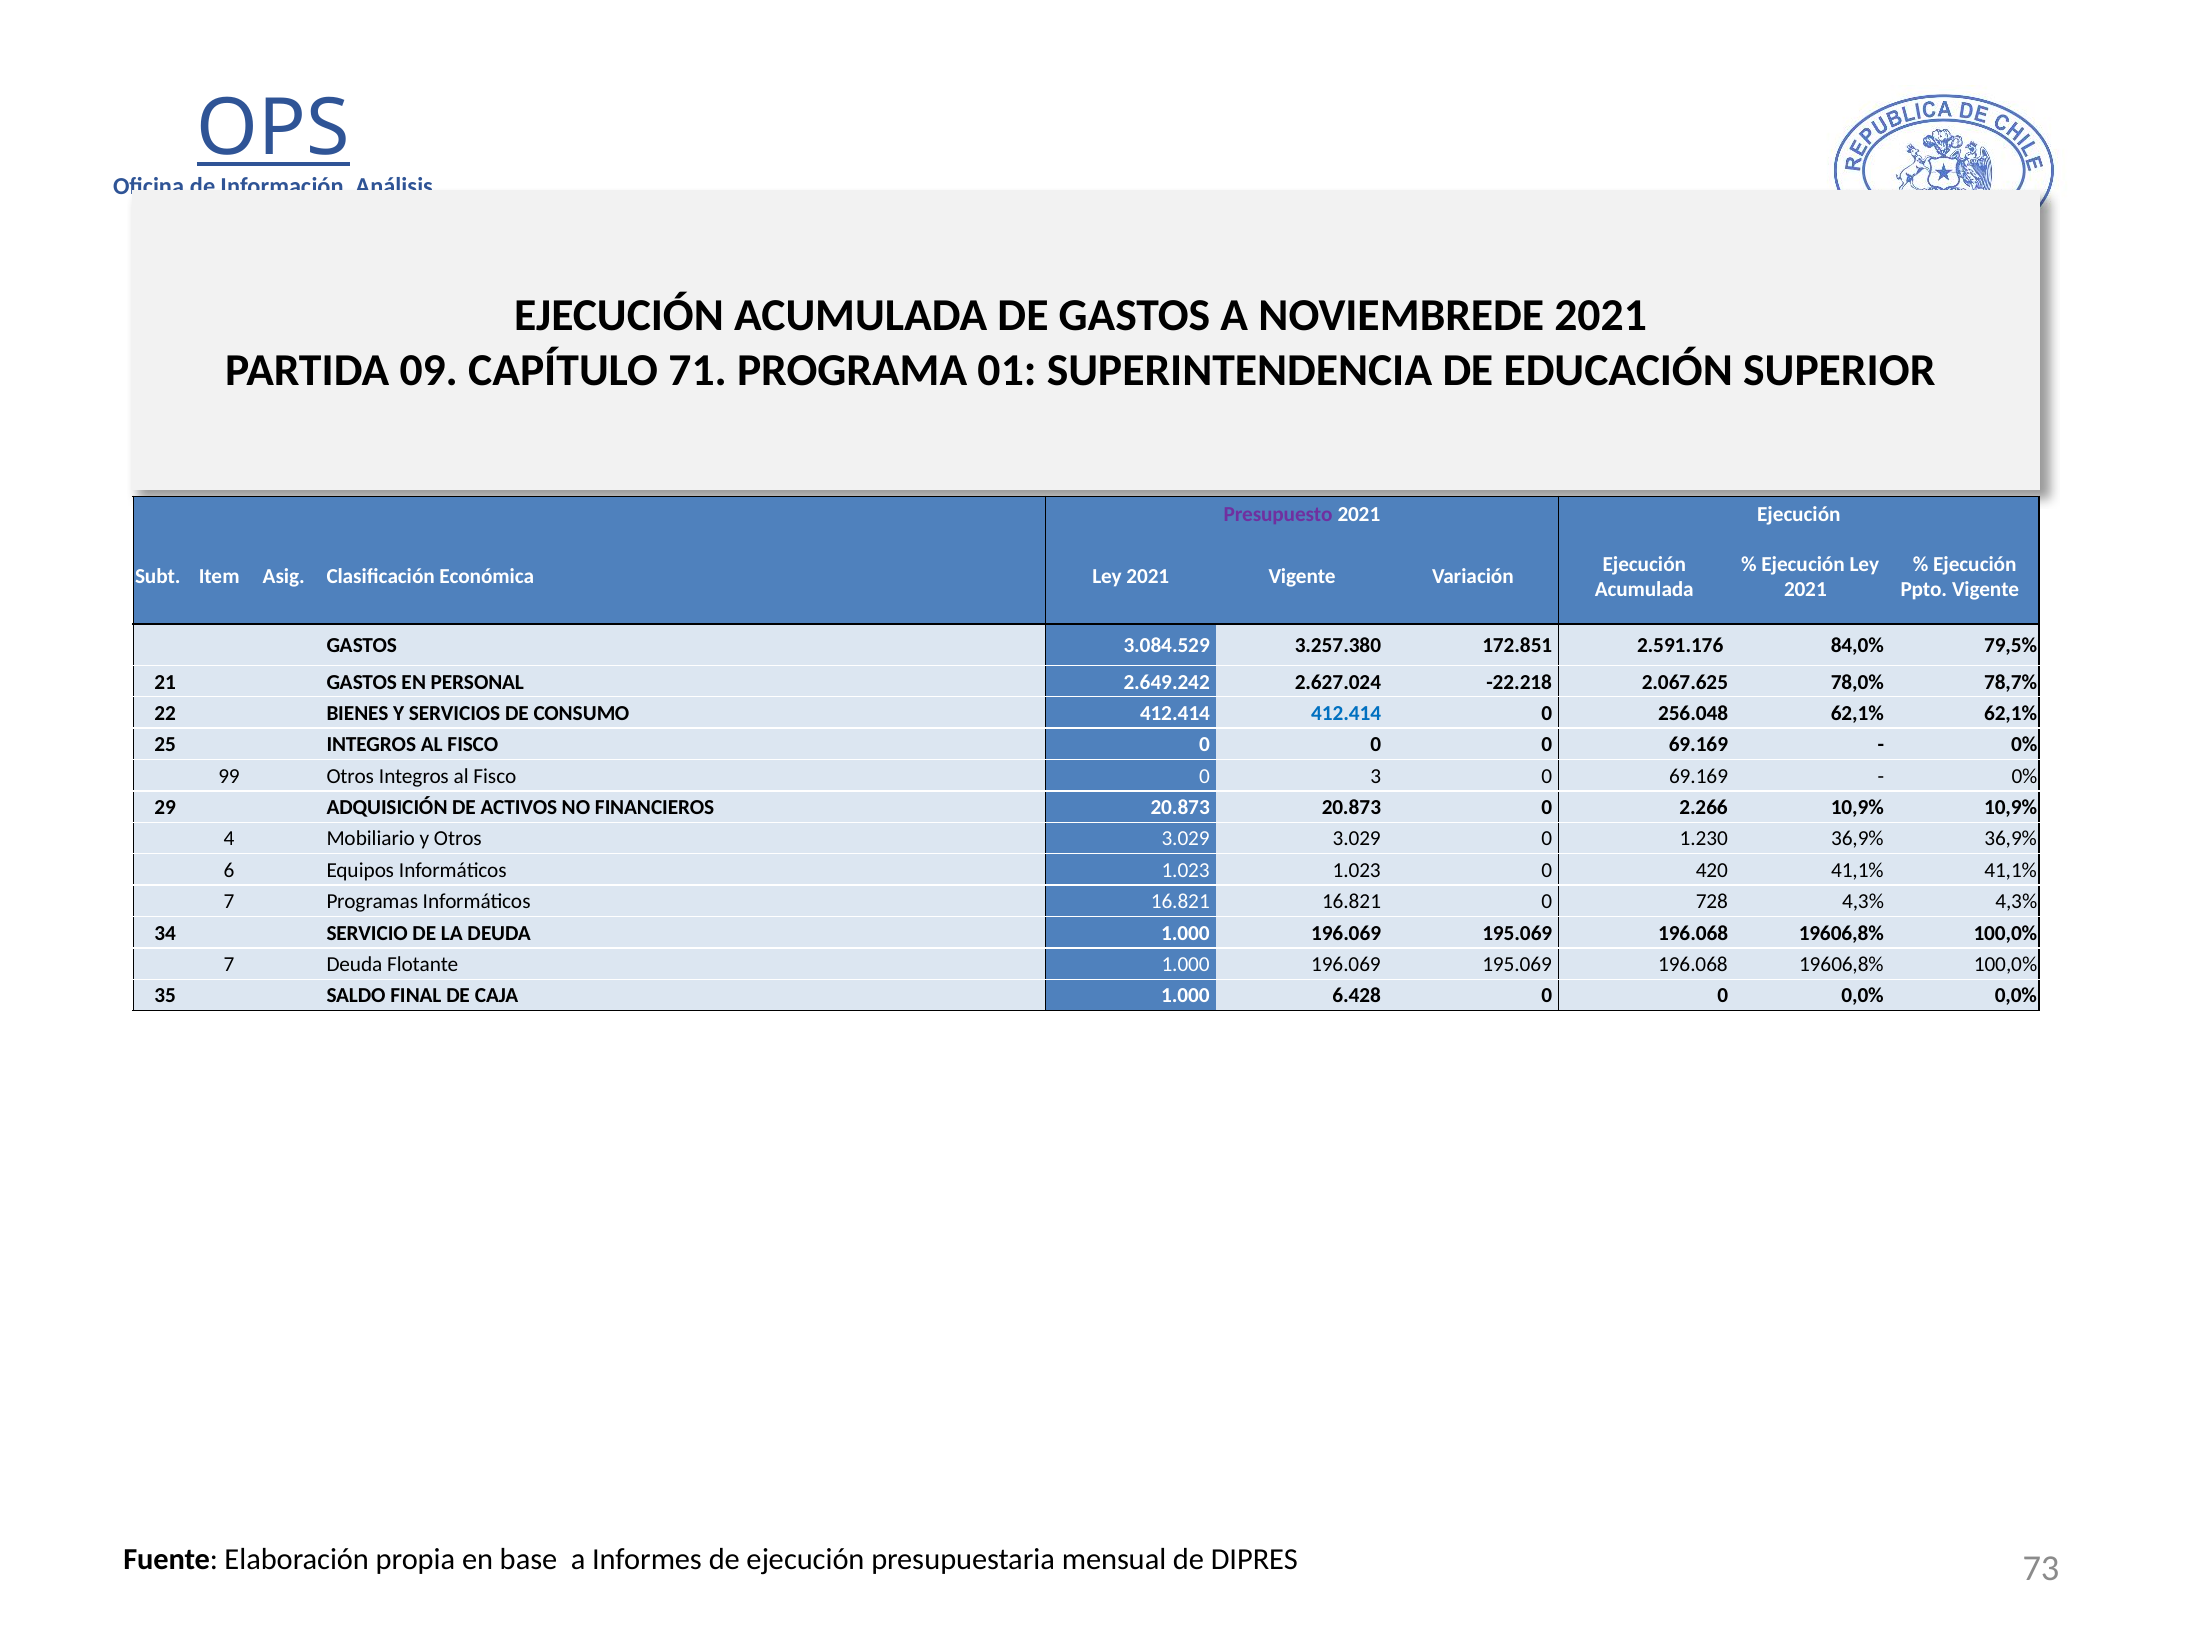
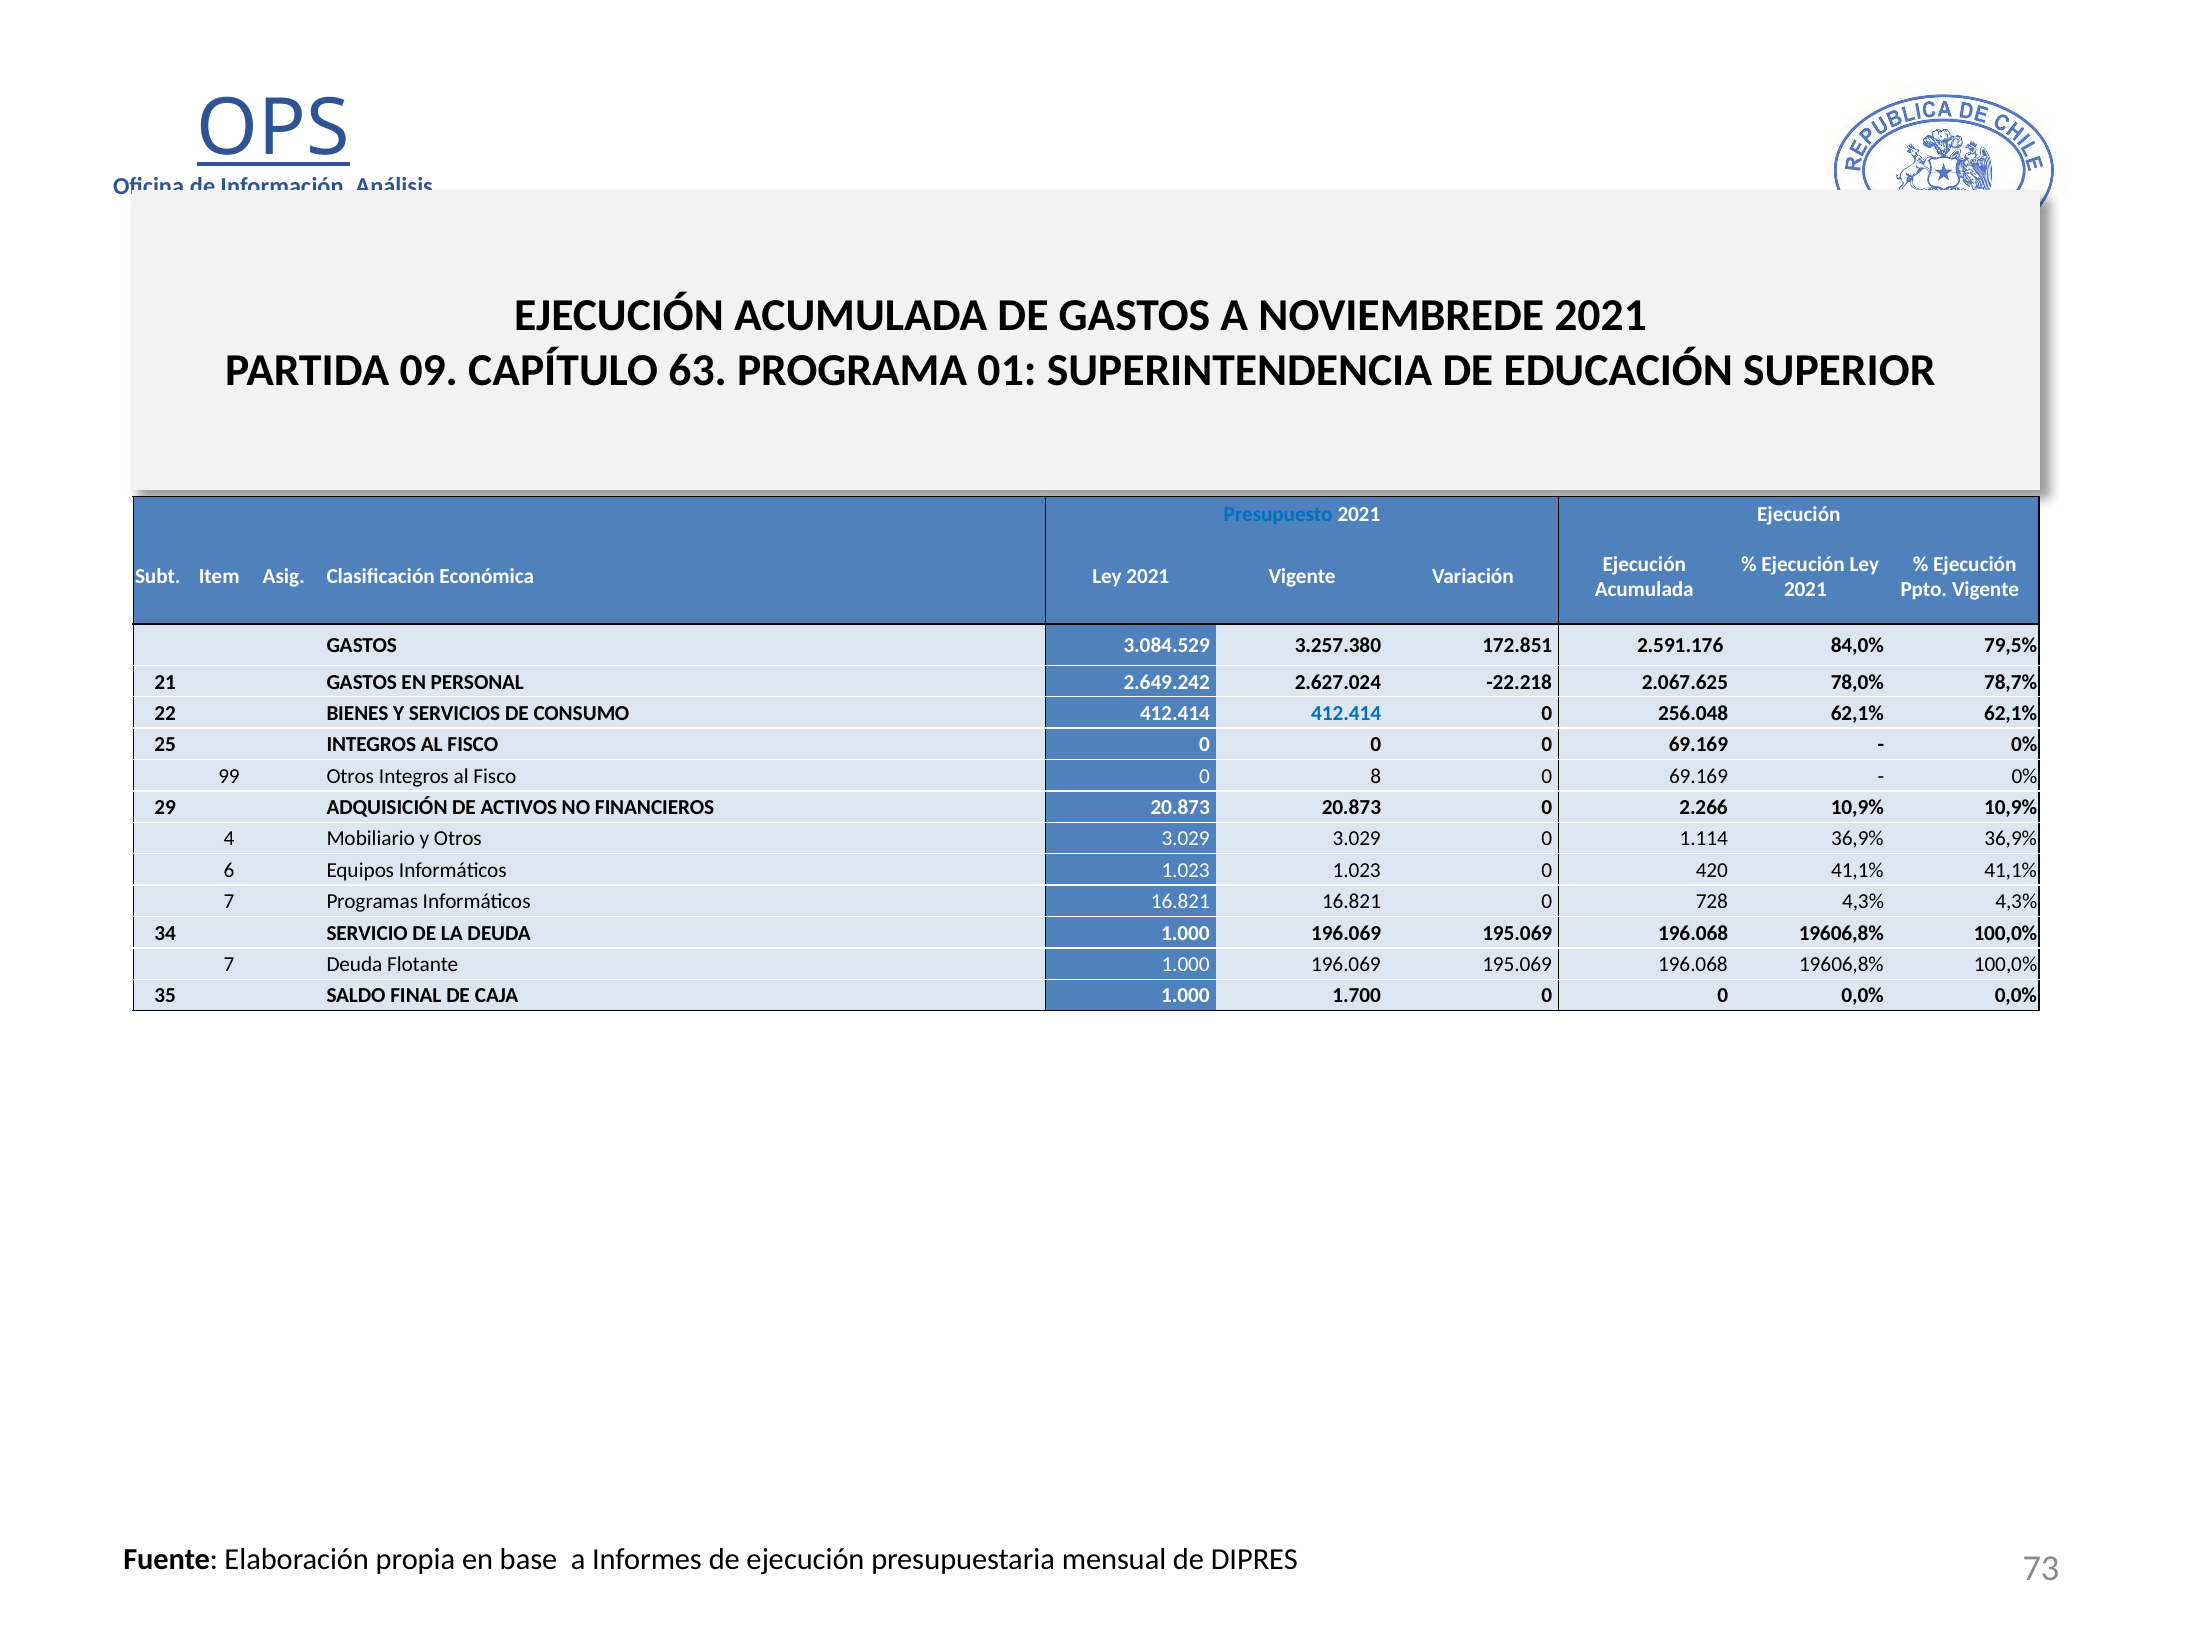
71: 71 -> 63
Presupuesto colour: purple -> blue
3: 3 -> 8
1.230: 1.230 -> 1.114
6.428: 6.428 -> 1.700
